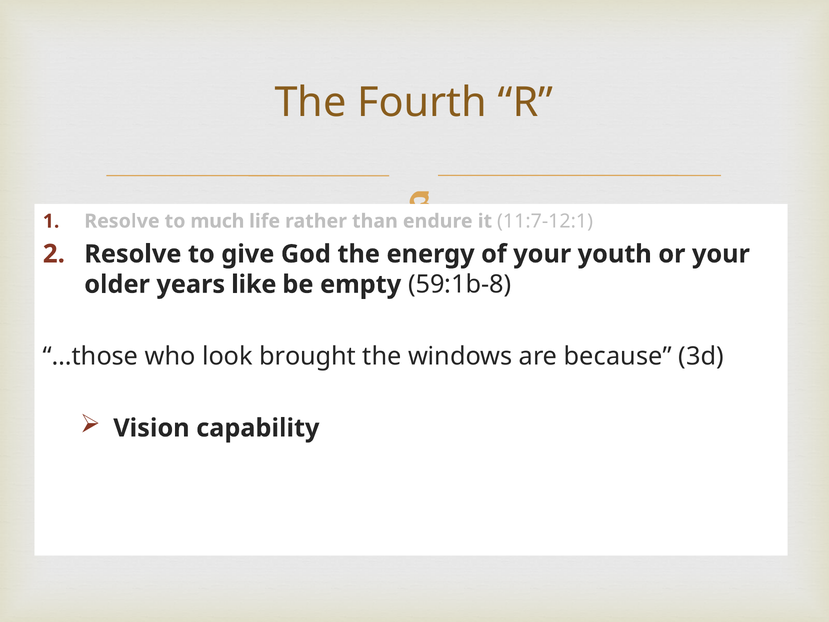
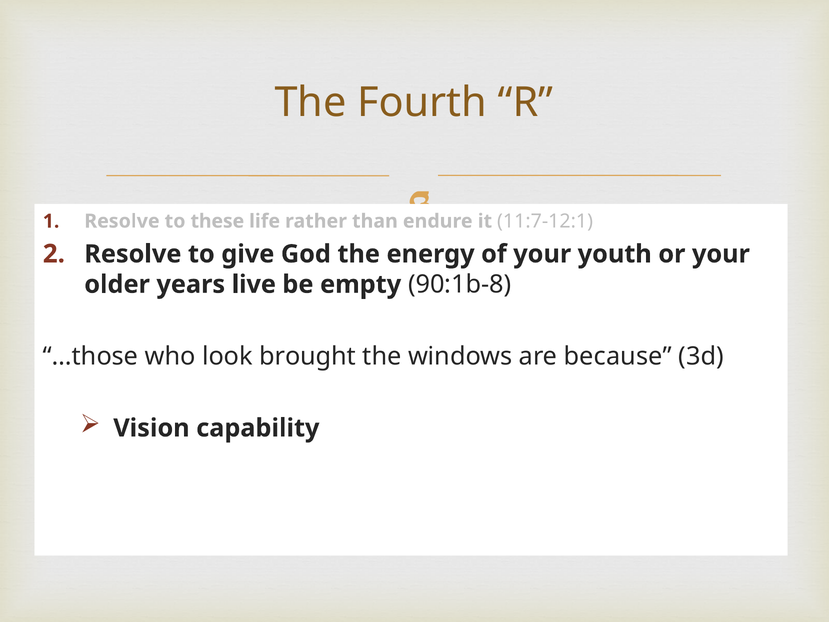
much: much -> these
like: like -> live
59:1b-8: 59:1b-8 -> 90:1b-8
